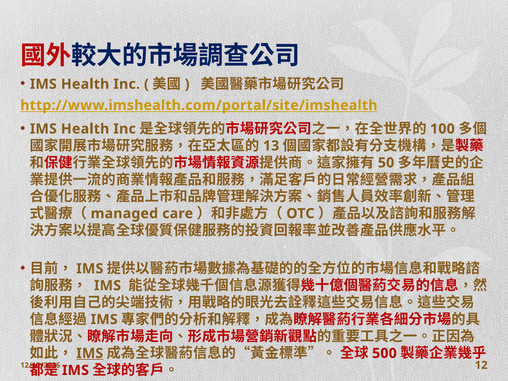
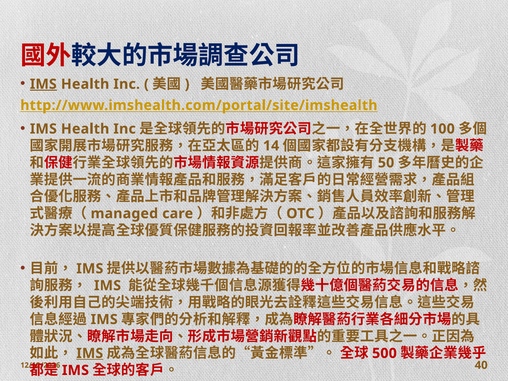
IMS at (43, 84) underline: none -> present
13: 13 -> 14
12: 12 -> 40
